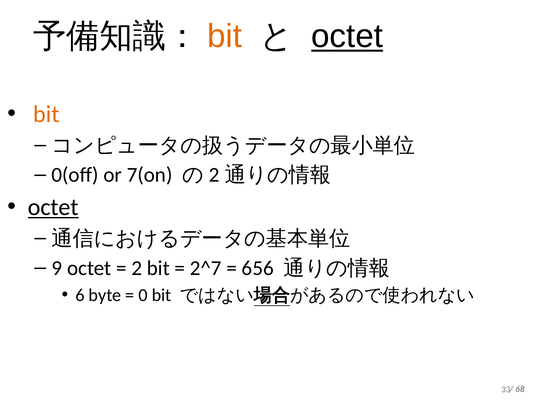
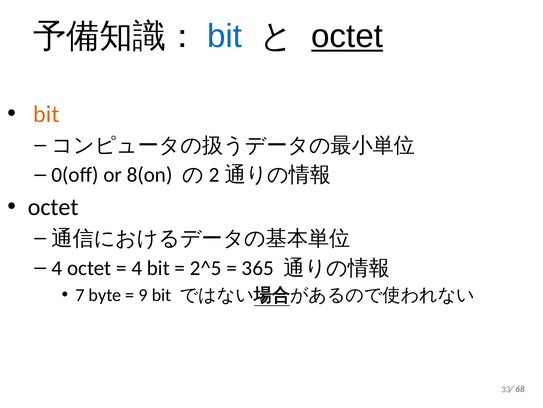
bit at (225, 36) colour: orange -> blue
7(on: 7(on -> 8(on
octet at (53, 207) underline: present -> none
9 at (57, 268): 9 -> 4
2 at (137, 268): 2 -> 4
2^7: 2^7 -> 2^5
656: 656 -> 365
6: 6 -> 7
0: 0 -> 9
